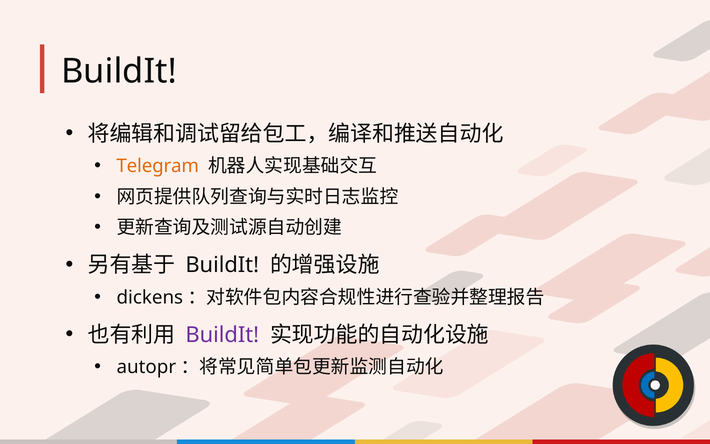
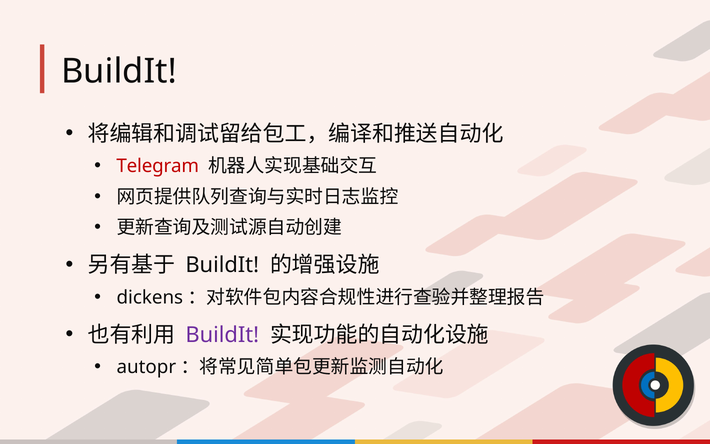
Telegram colour: orange -> red
